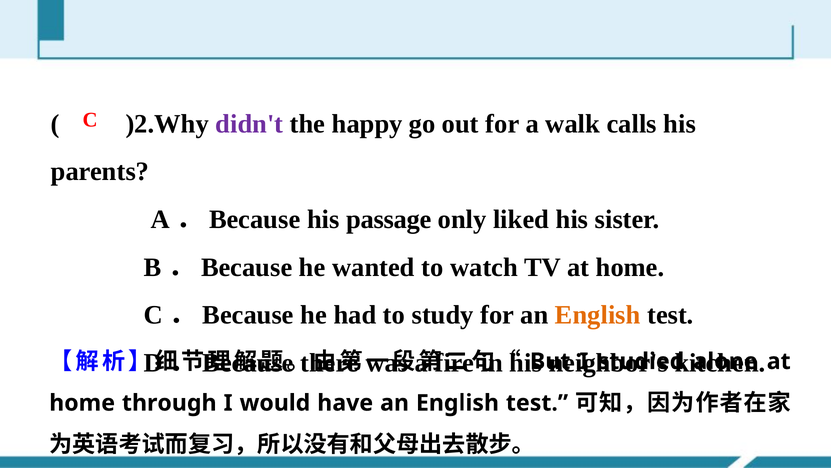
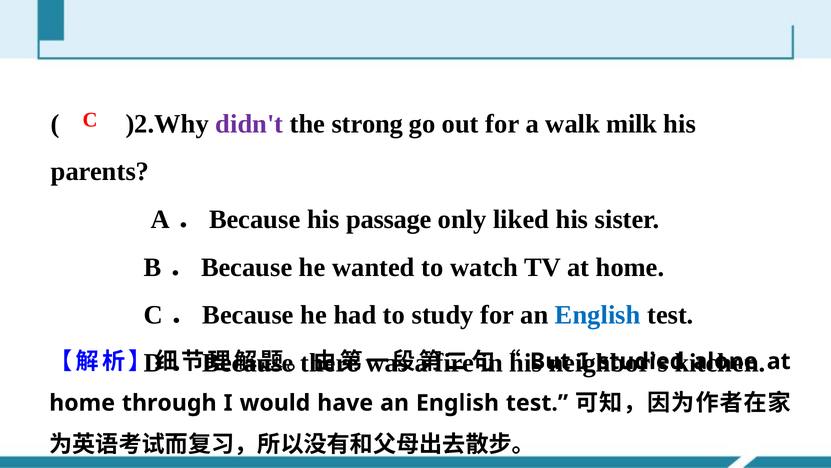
happy: happy -> strong
calls: calls -> milk
English at (598, 315) colour: orange -> blue
